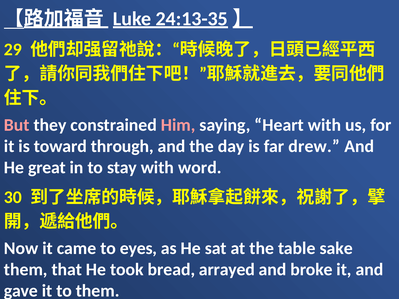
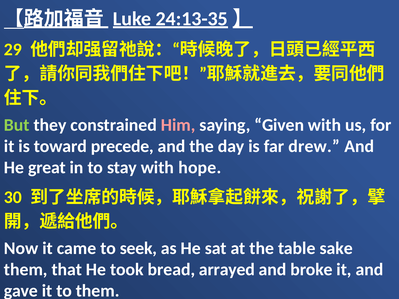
But colour: pink -> light green
Heart: Heart -> Given
through: through -> precede
word: word -> hope
eyes: eyes -> seek
